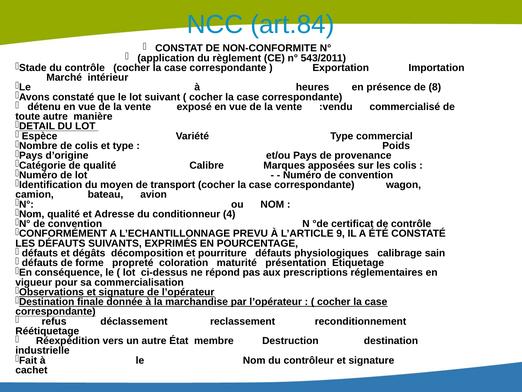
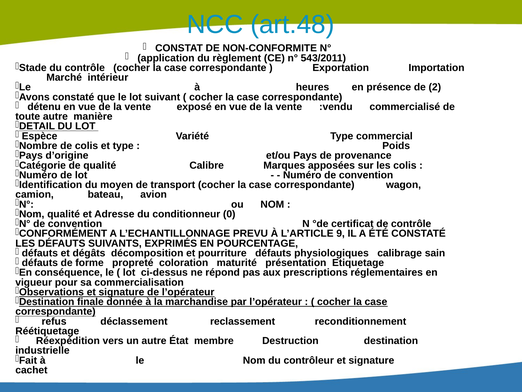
art.84: art.84 -> art.48
8: 8 -> 2
4: 4 -> 0
